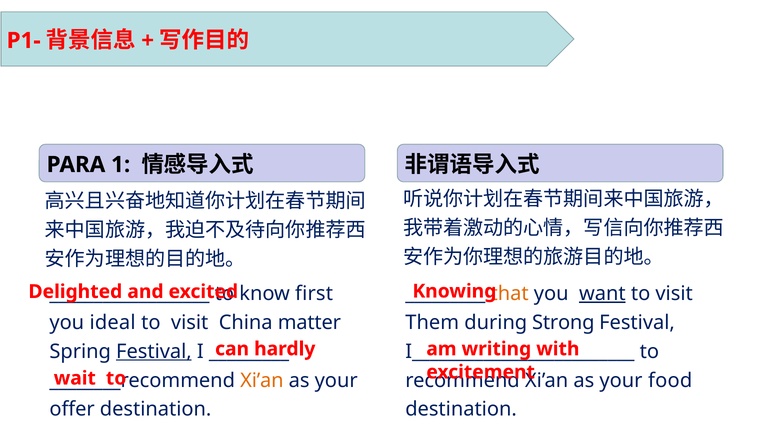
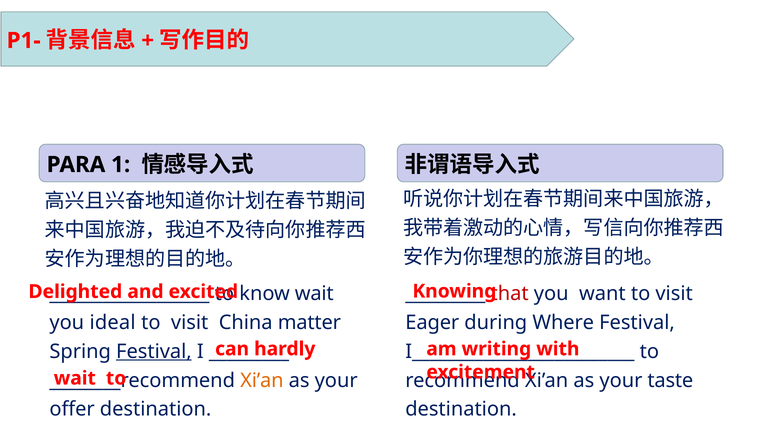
know first: first -> wait
that colour: orange -> red
want underline: present -> none
Them: Them -> Eager
Strong: Strong -> Where
food: food -> taste
